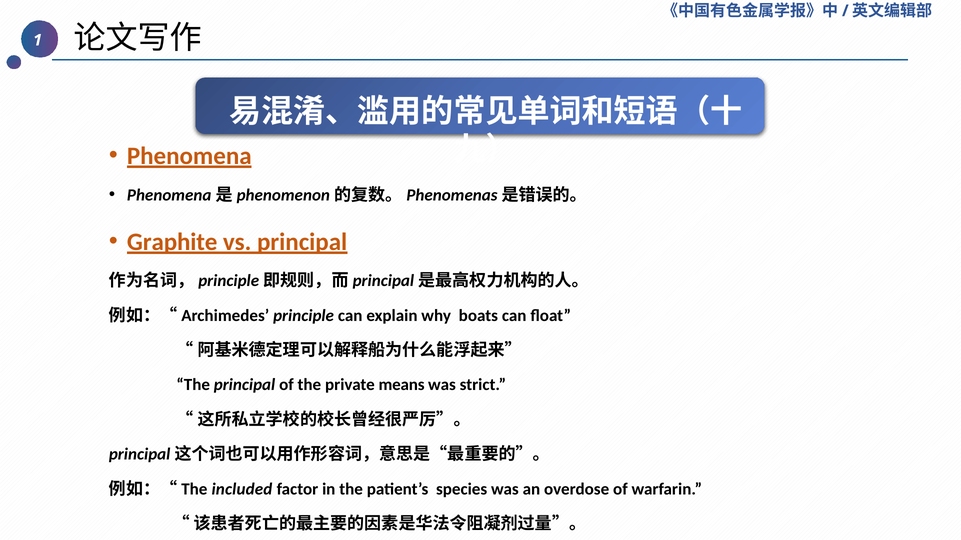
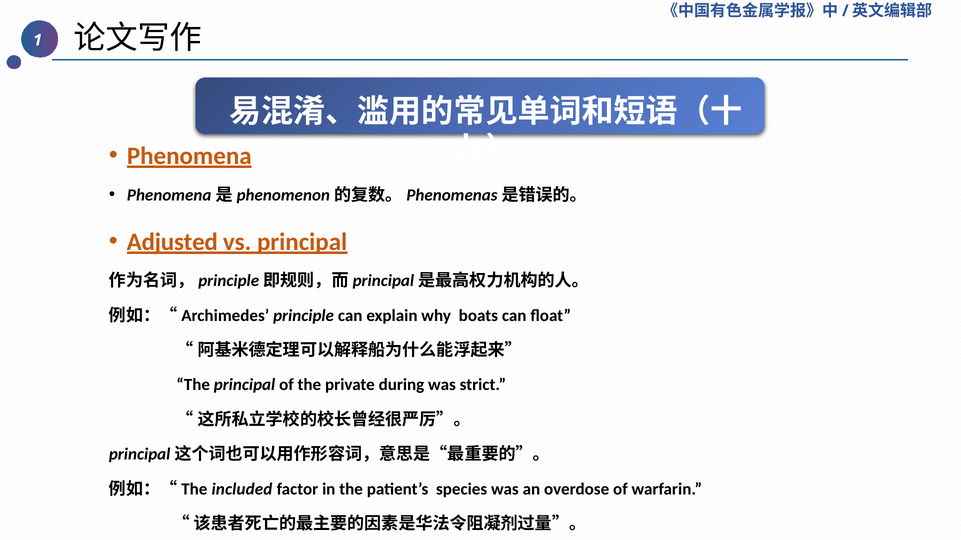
Graphite: Graphite -> Adjusted
means: means -> during
